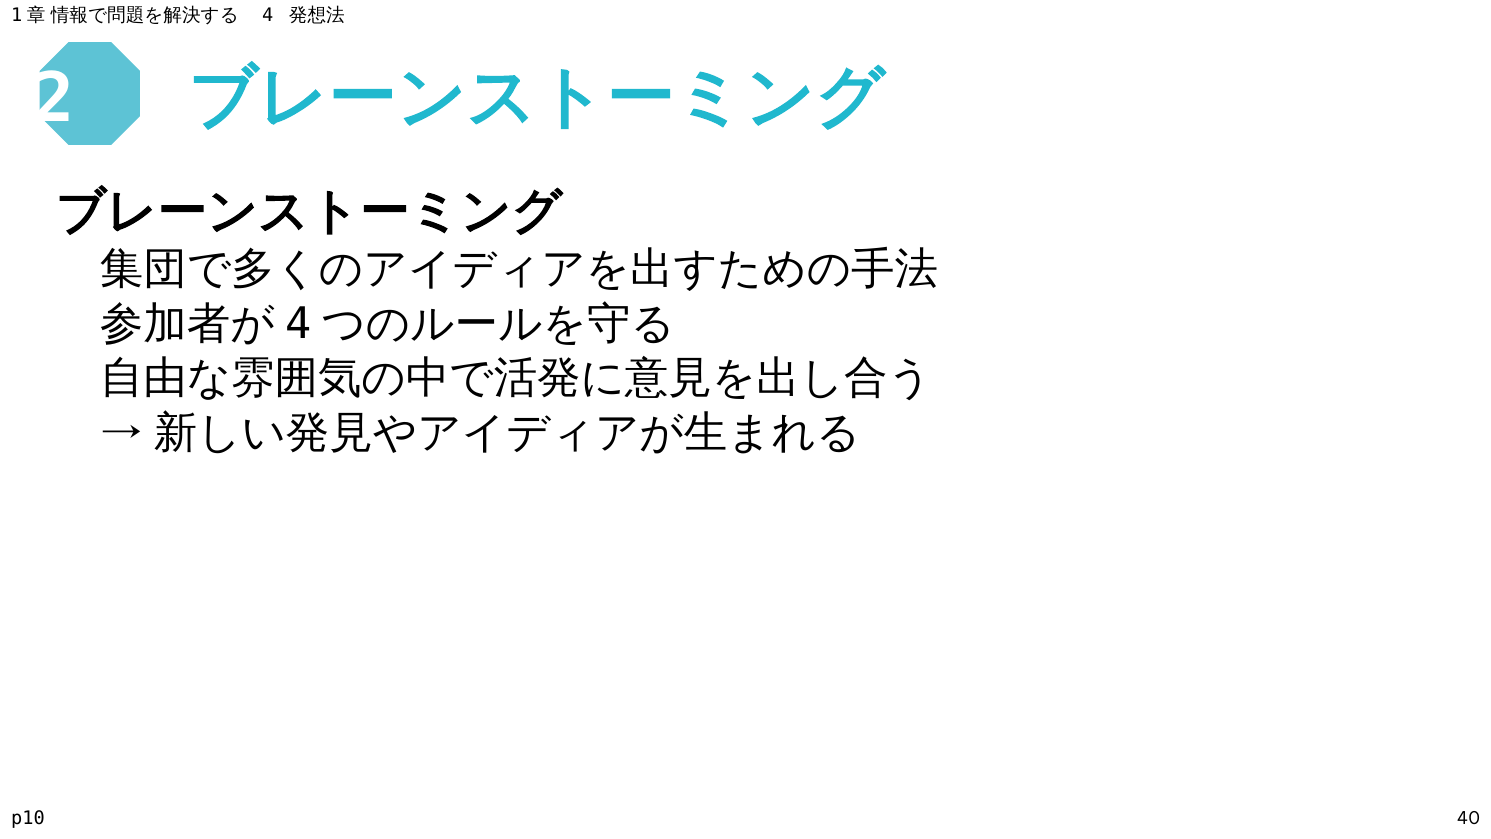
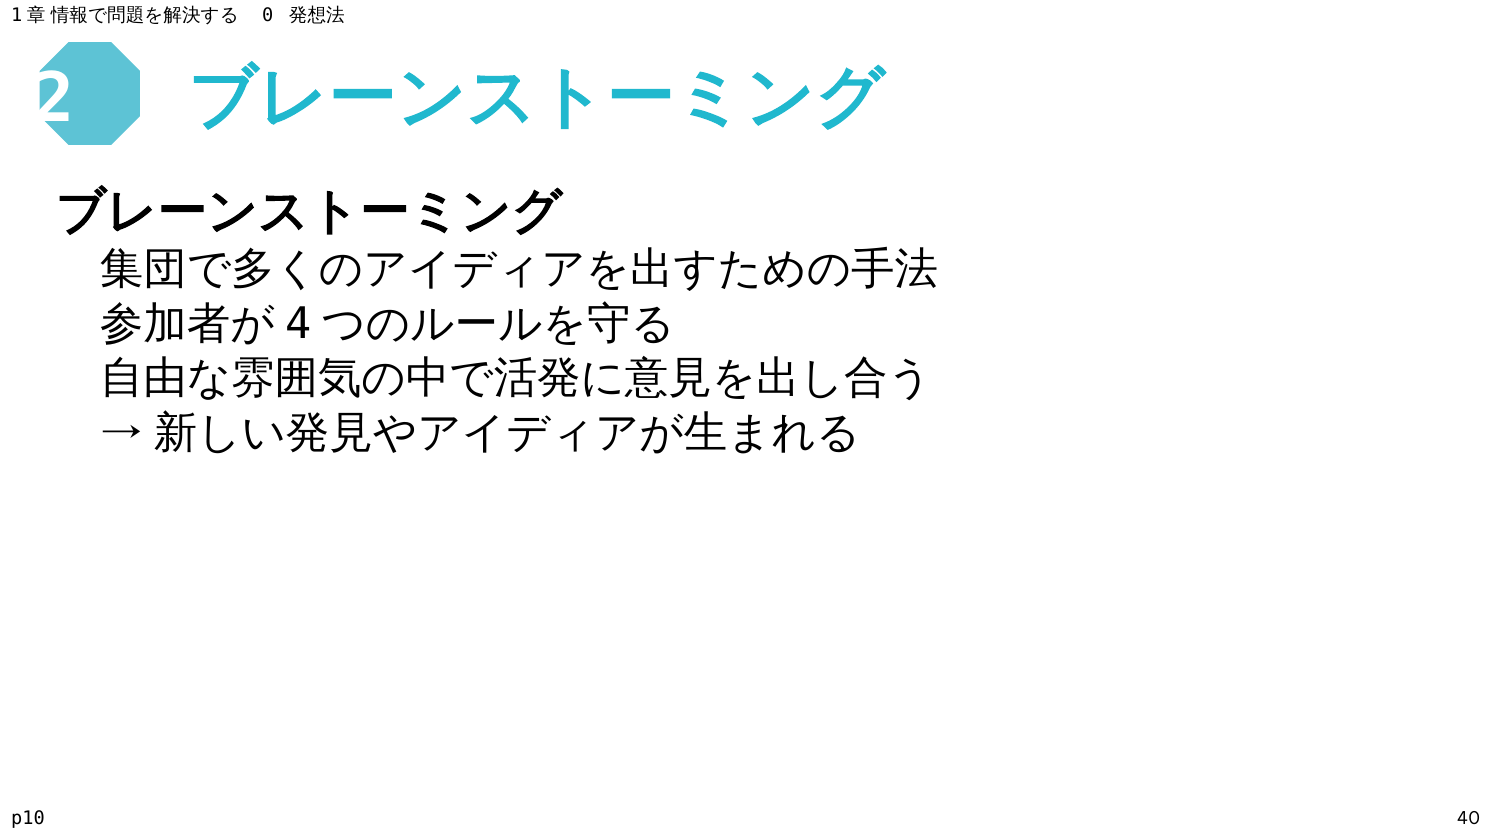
4: 4 -> 0
